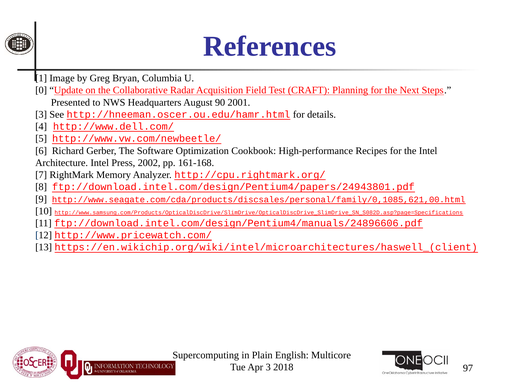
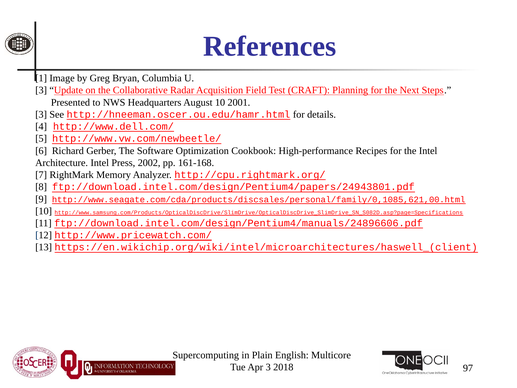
0 at (41, 90): 0 -> 3
August 90: 90 -> 10
